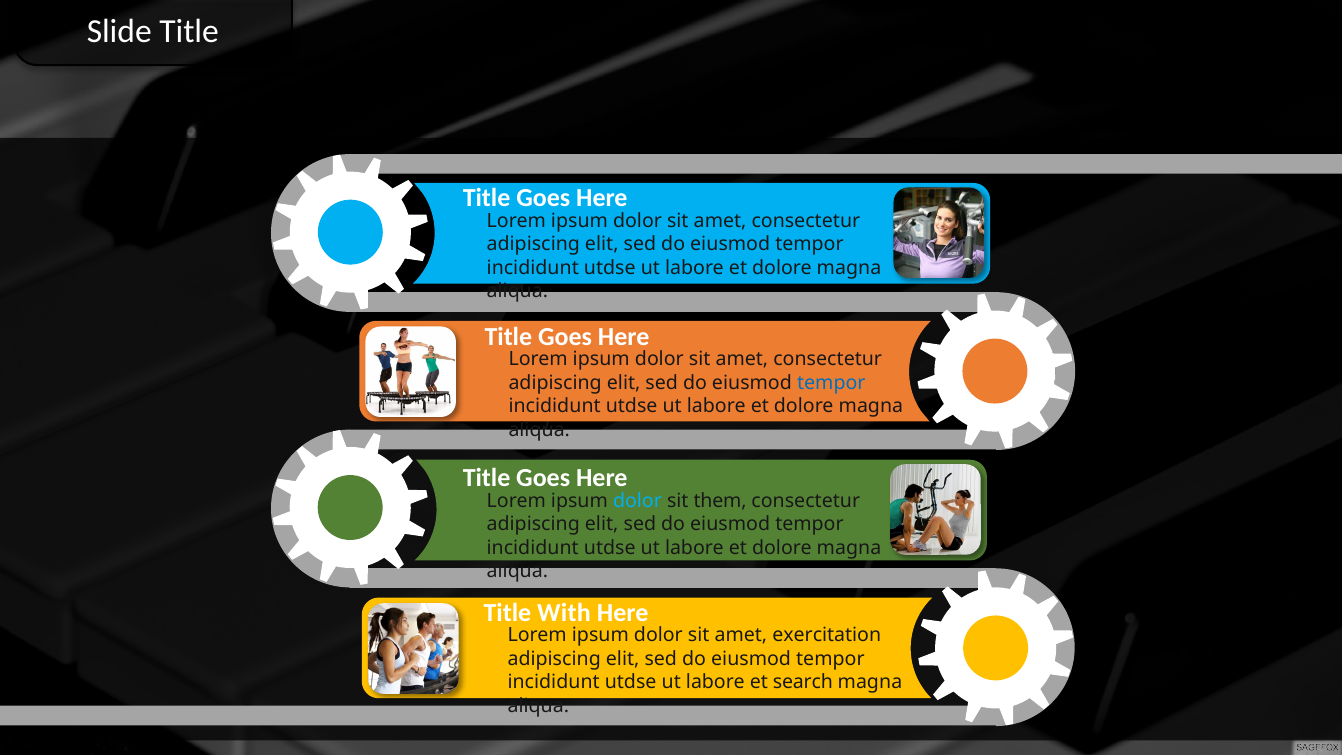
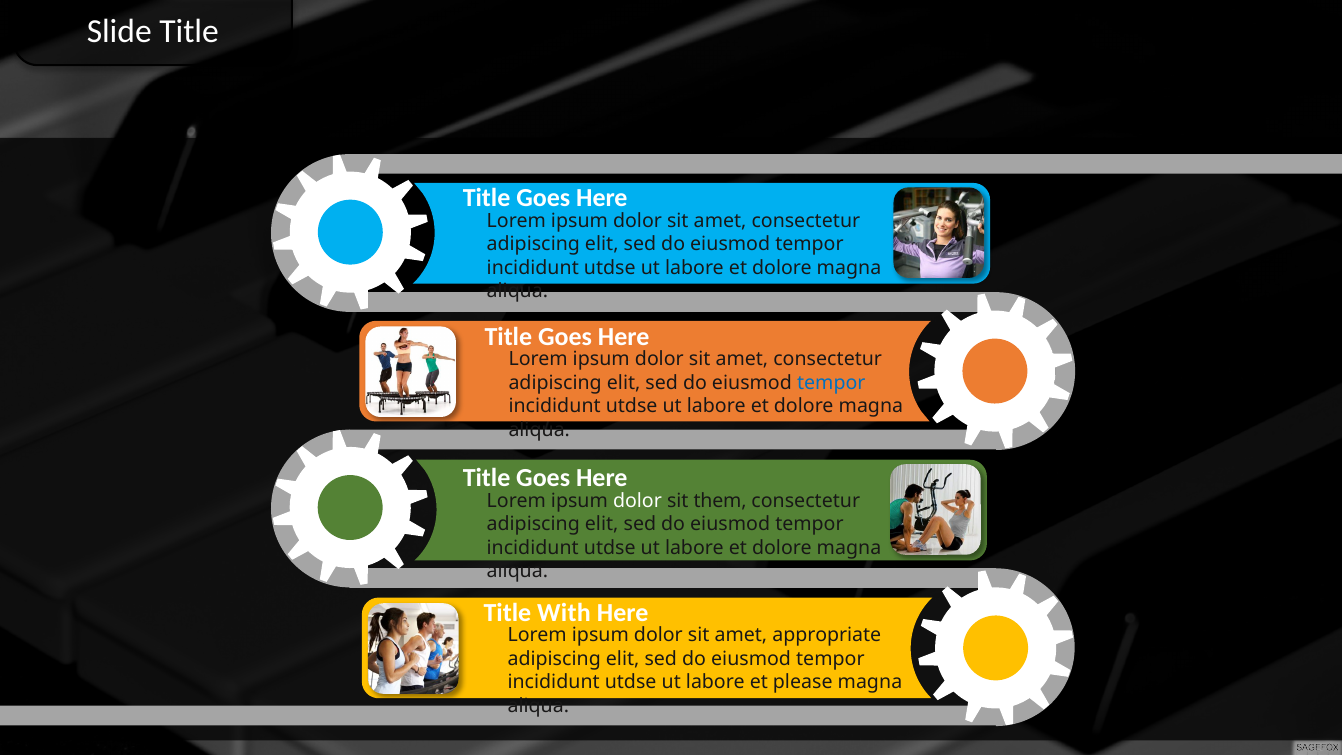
dolor at (637, 501) colour: light blue -> white
exercitation: exercitation -> appropriate
search: search -> please
